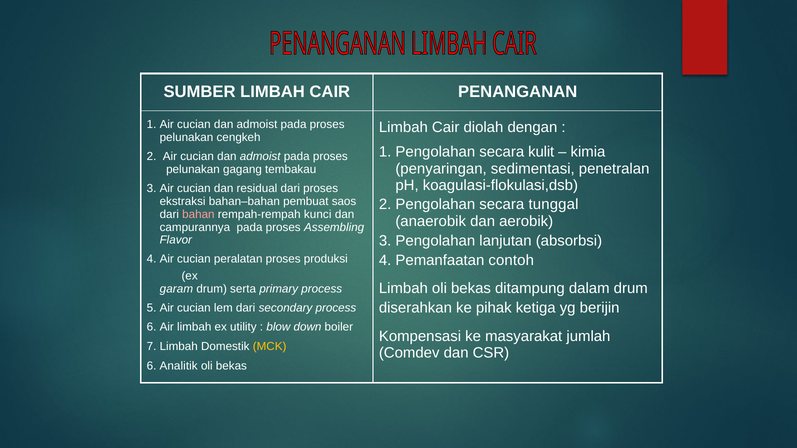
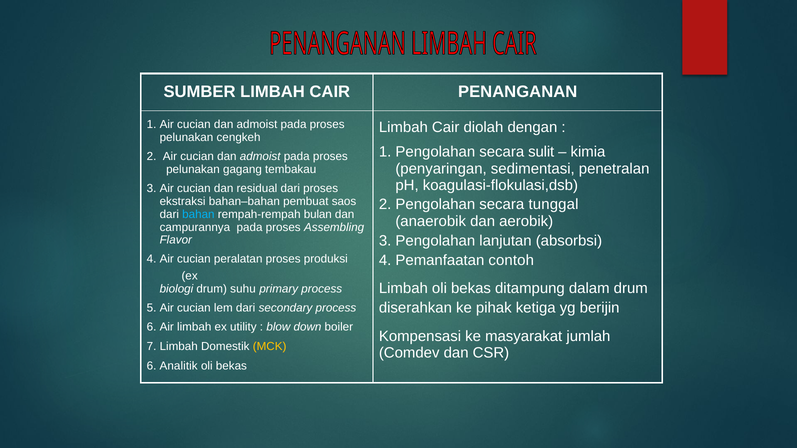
kulit: kulit -> sulit
bahan colour: pink -> light blue
kunci: kunci -> bulan
garam: garam -> biologi
serta: serta -> suhu
